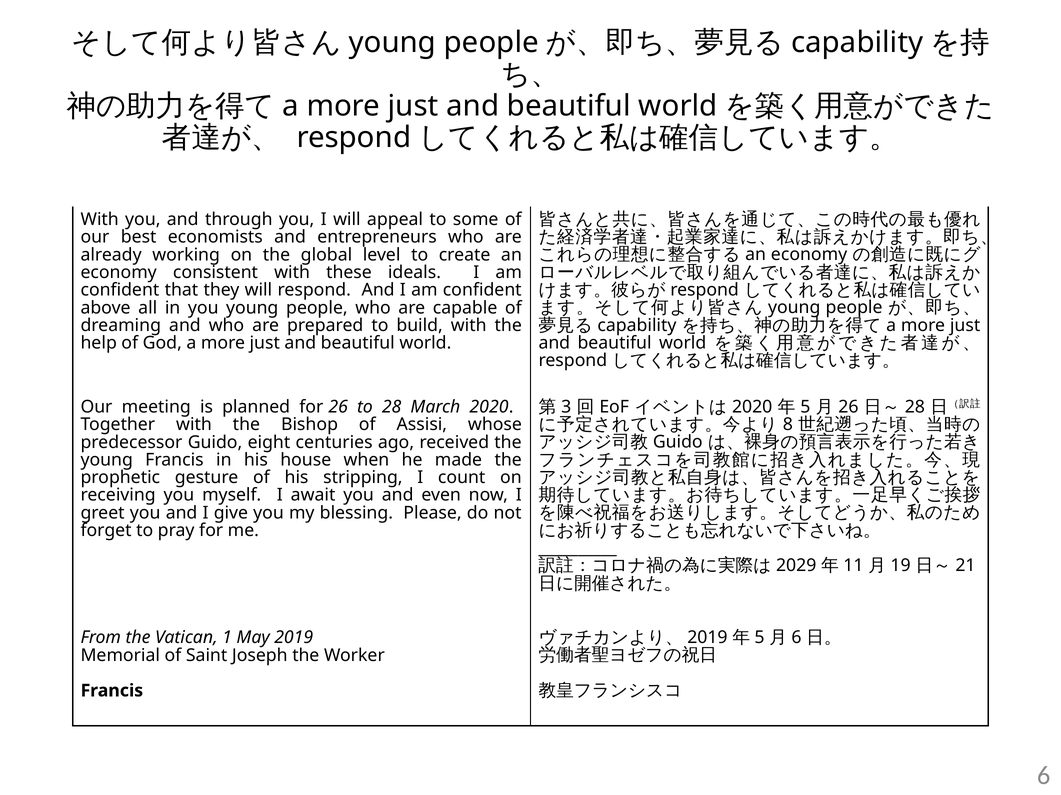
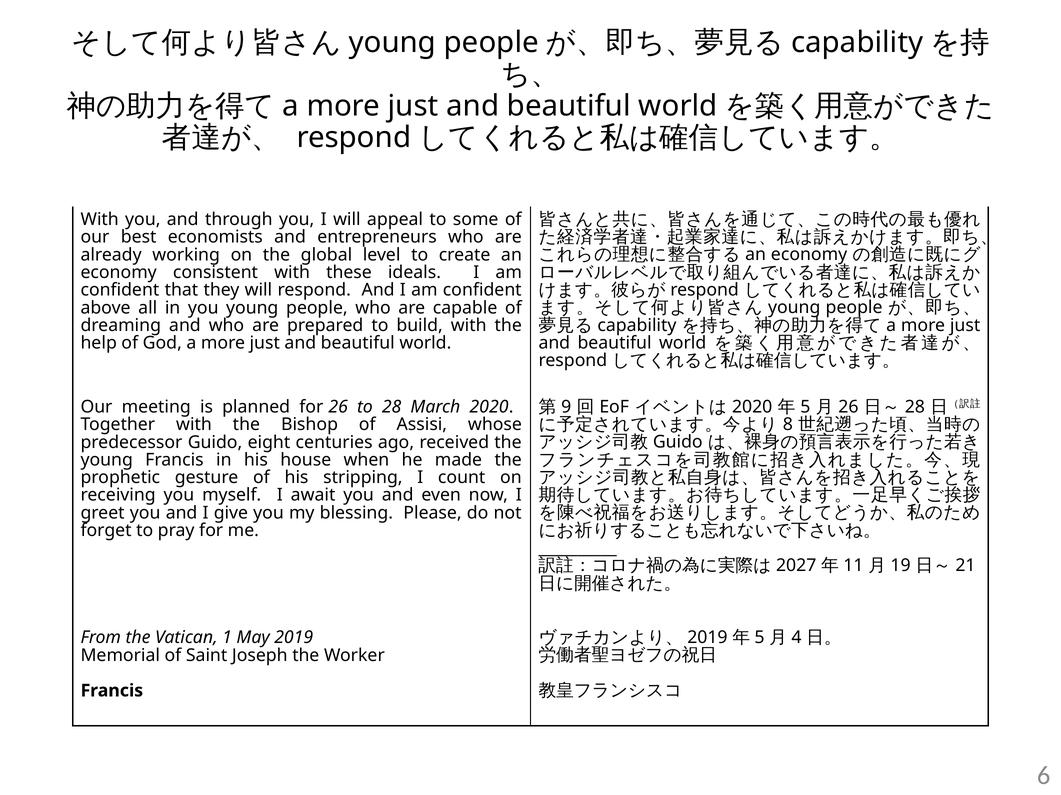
3: 3 -> 9
2029: 2029 -> 2027
6 at (797, 638): 6 -> 4
